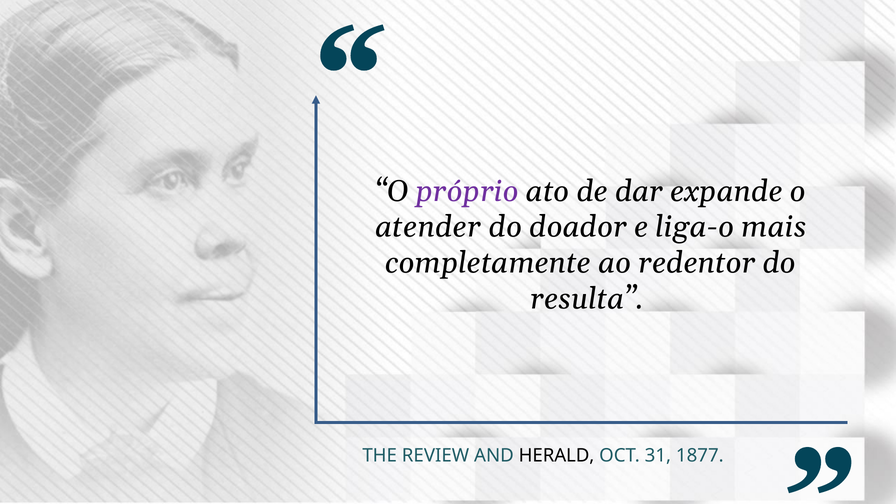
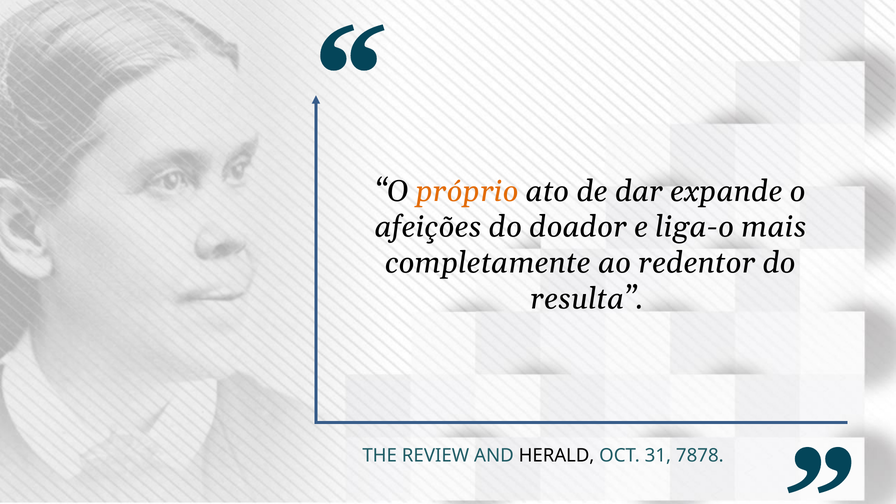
próprio colour: purple -> orange
atender: atender -> afeições
1877: 1877 -> 7878
